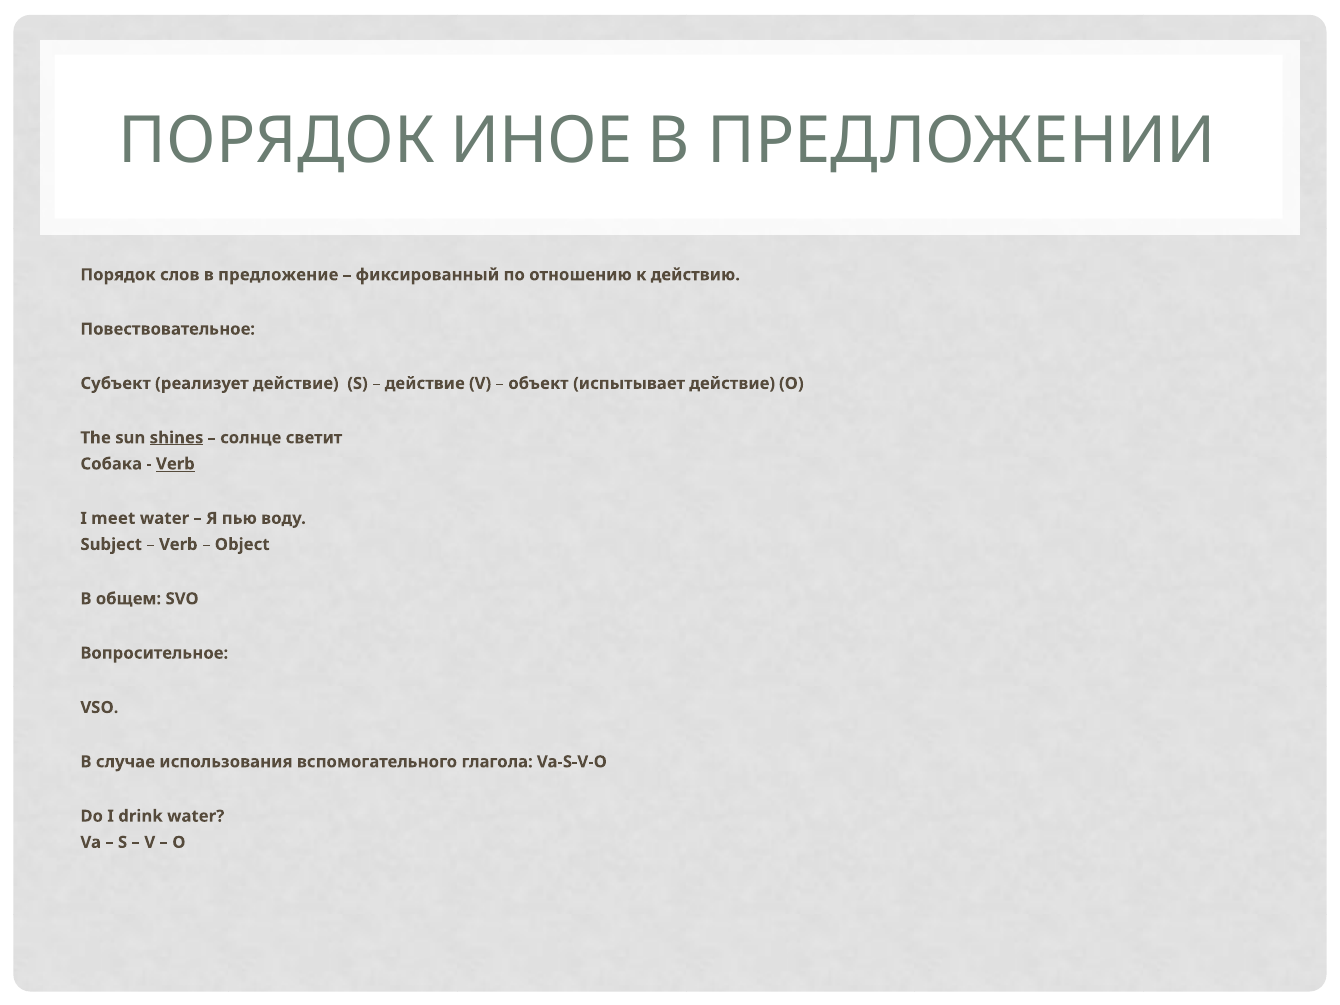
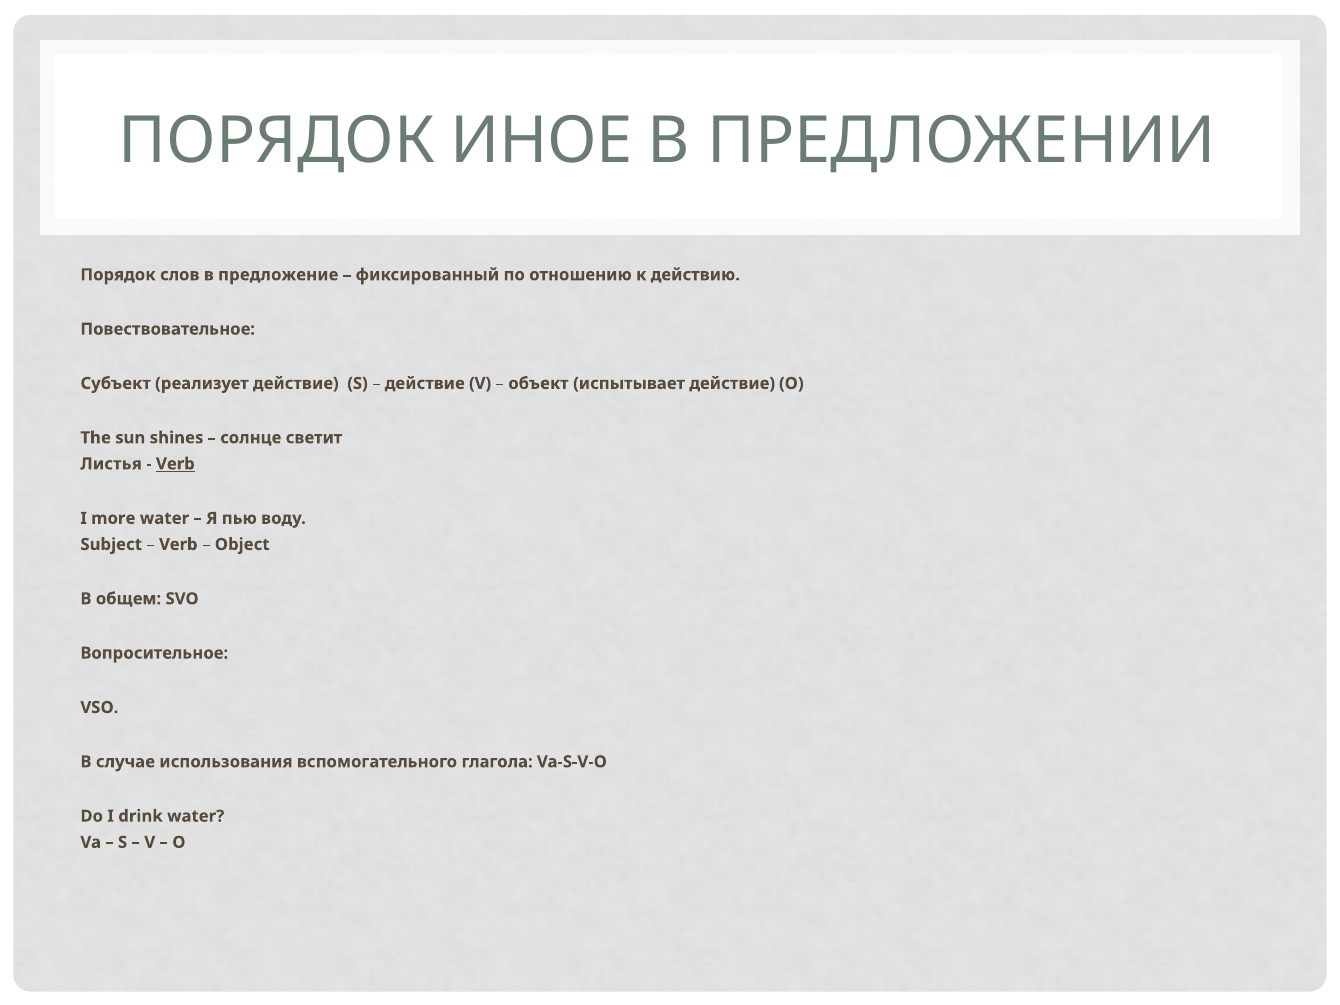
shines underline: present -> none
Собака: Собака -> Листья
meet: meet -> more
